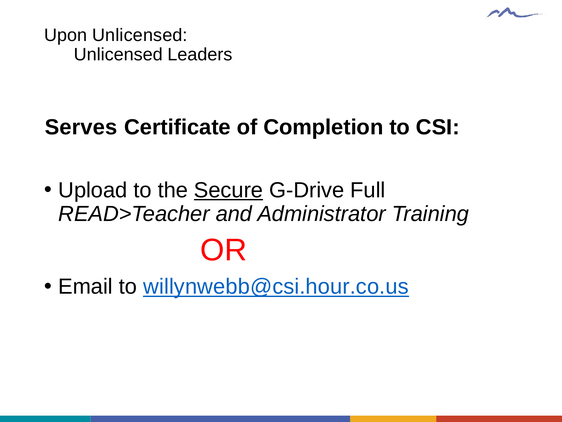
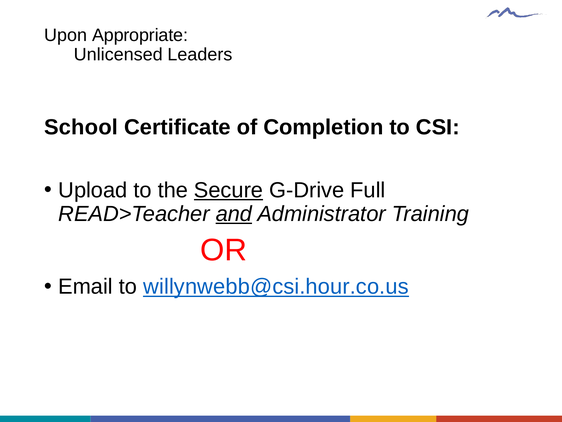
Upon Unlicensed: Unlicensed -> Appropriate
Serves: Serves -> School
and underline: none -> present
